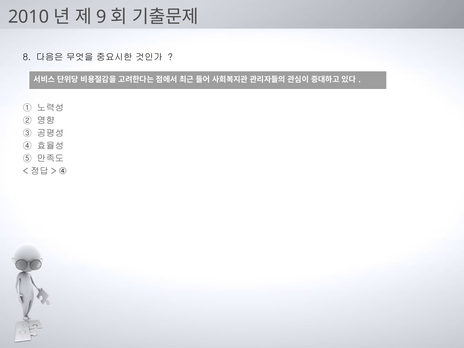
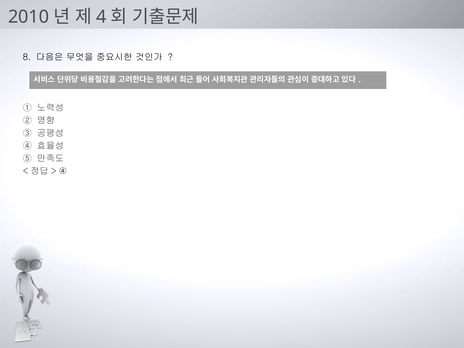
9: 9 -> 4
